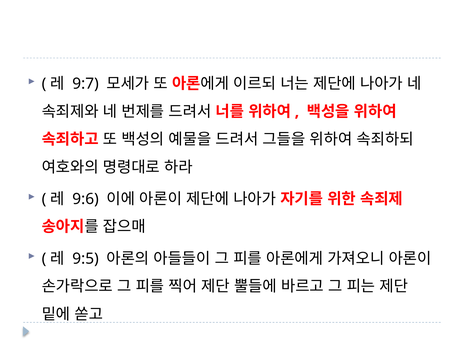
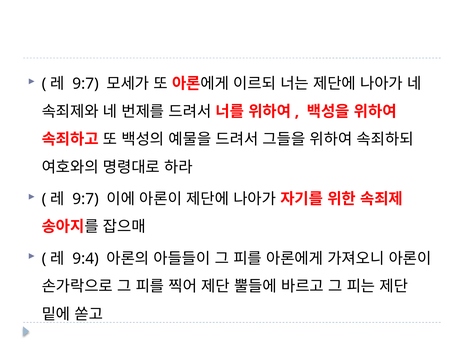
9:6 at (86, 199): 9:6 -> 9:7
9:5: 9:5 -> 9:4
